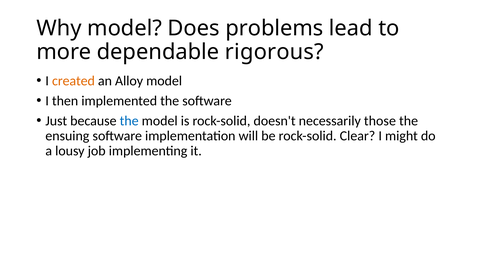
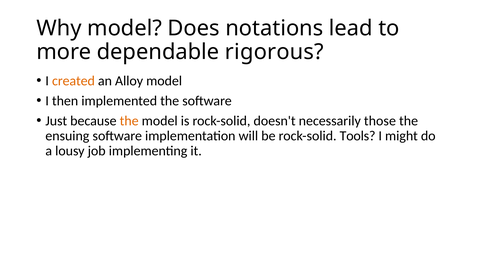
problems: problems -> notations
the at (129, 121) colour: blue -> orange
Clear: Clear -> Tools
